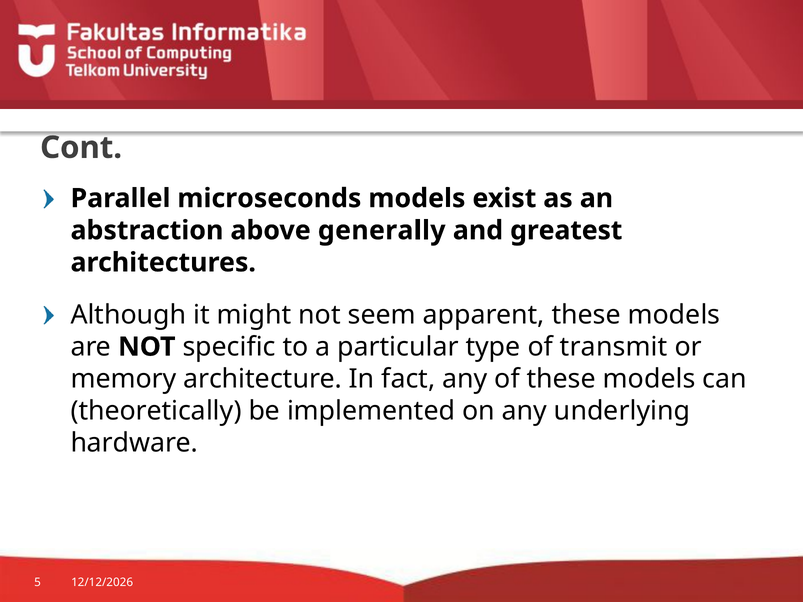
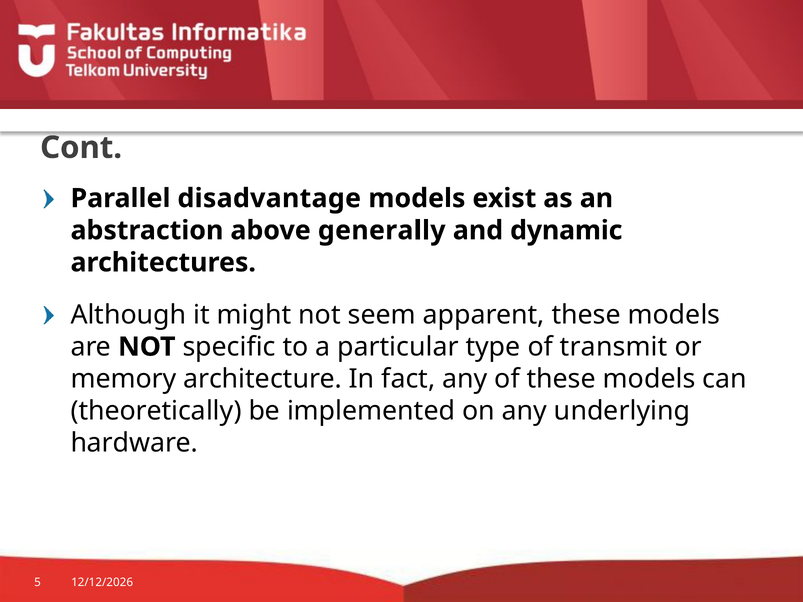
microseconds: microseconds -> disadvantage
greatest: greatest -> dynamic
